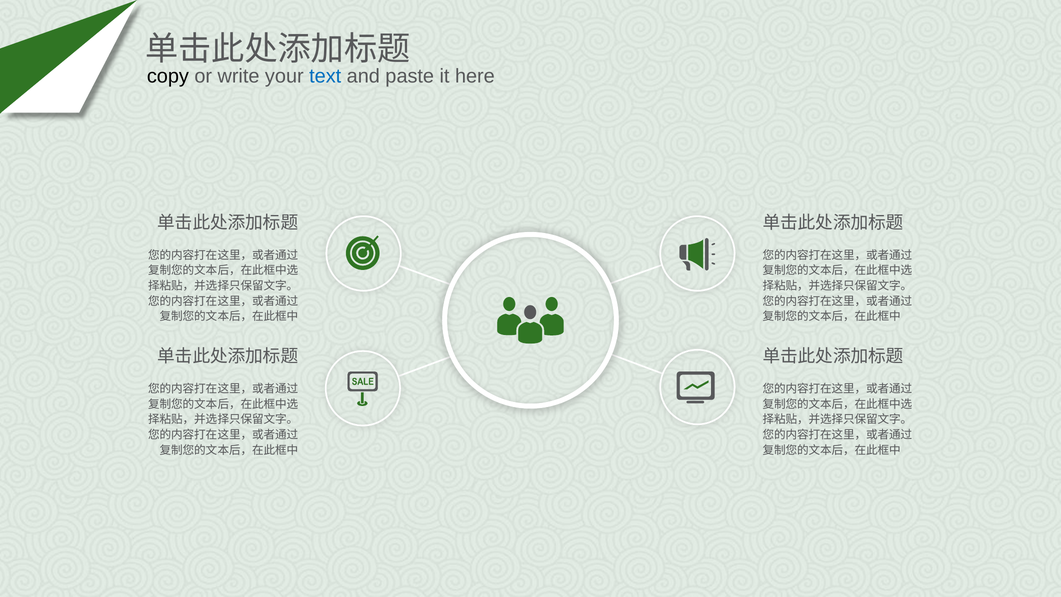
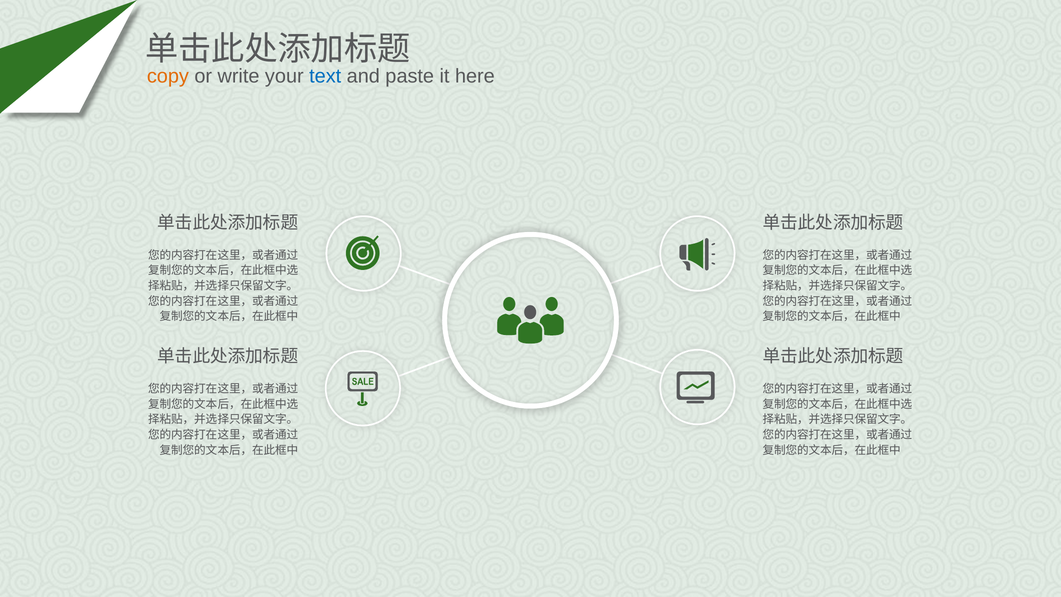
copy colour: black -> orange
